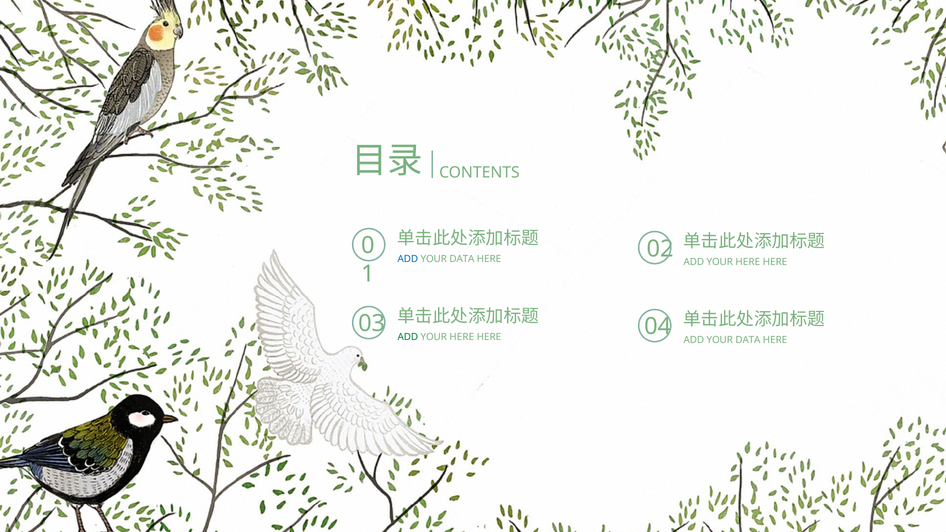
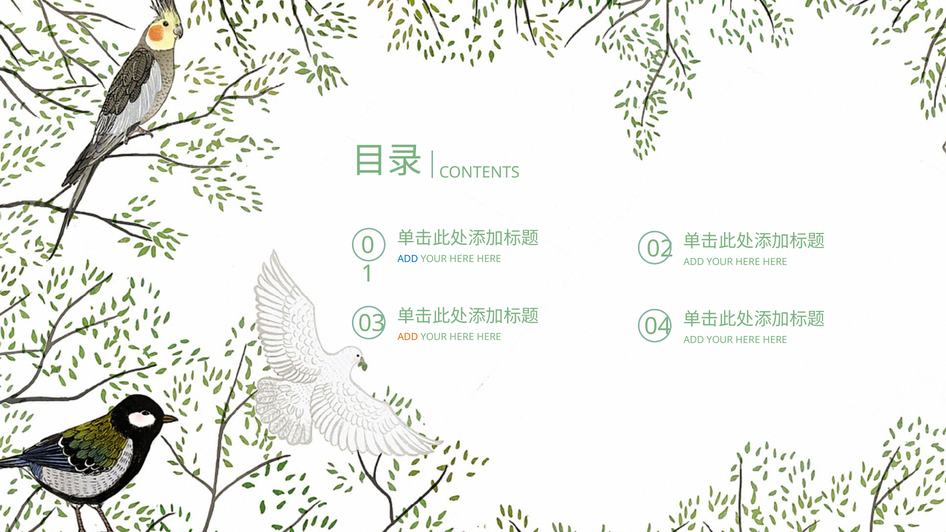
DATA at (462, 259): DATA -> HERE
ADD at (408, 337) colour: green -> orange
DATA at (748, 340): DATA -> HERE
